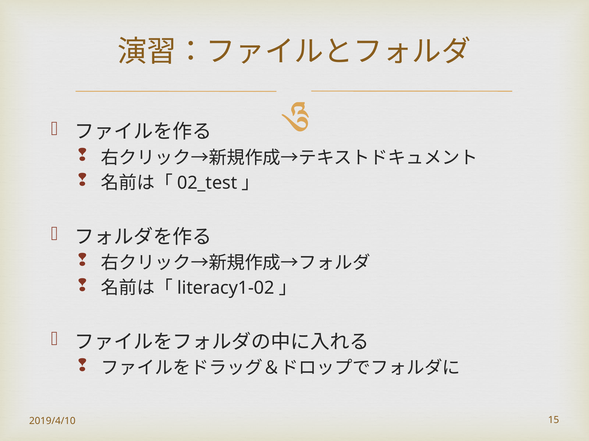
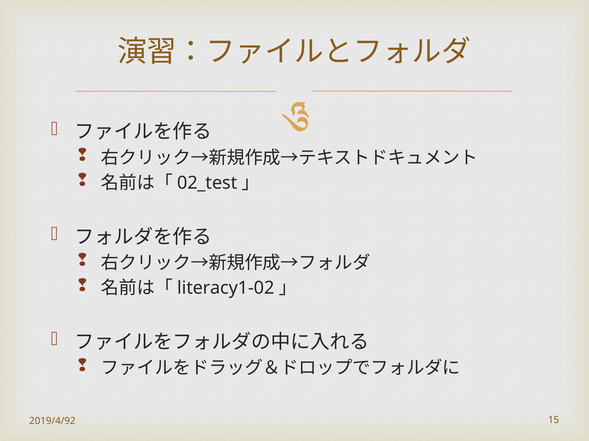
2019/4/10: 2019/4/10 -> 2019/4/92
